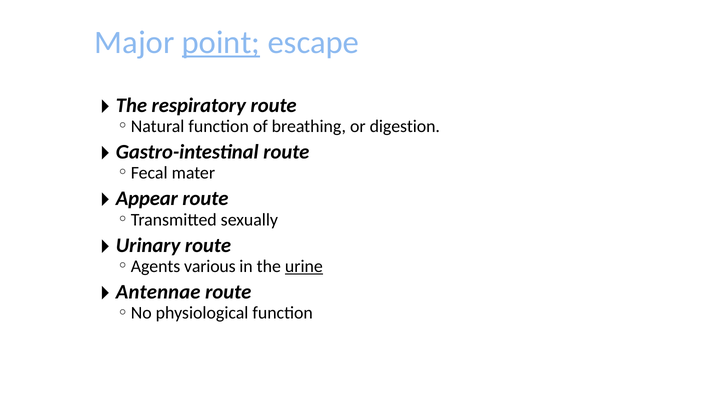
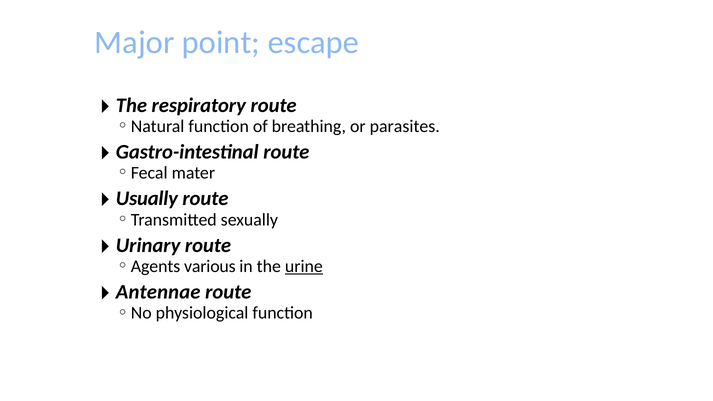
point underline: present -> none
digestion: digestion -> parasites
Appear: Appear -> Usually
